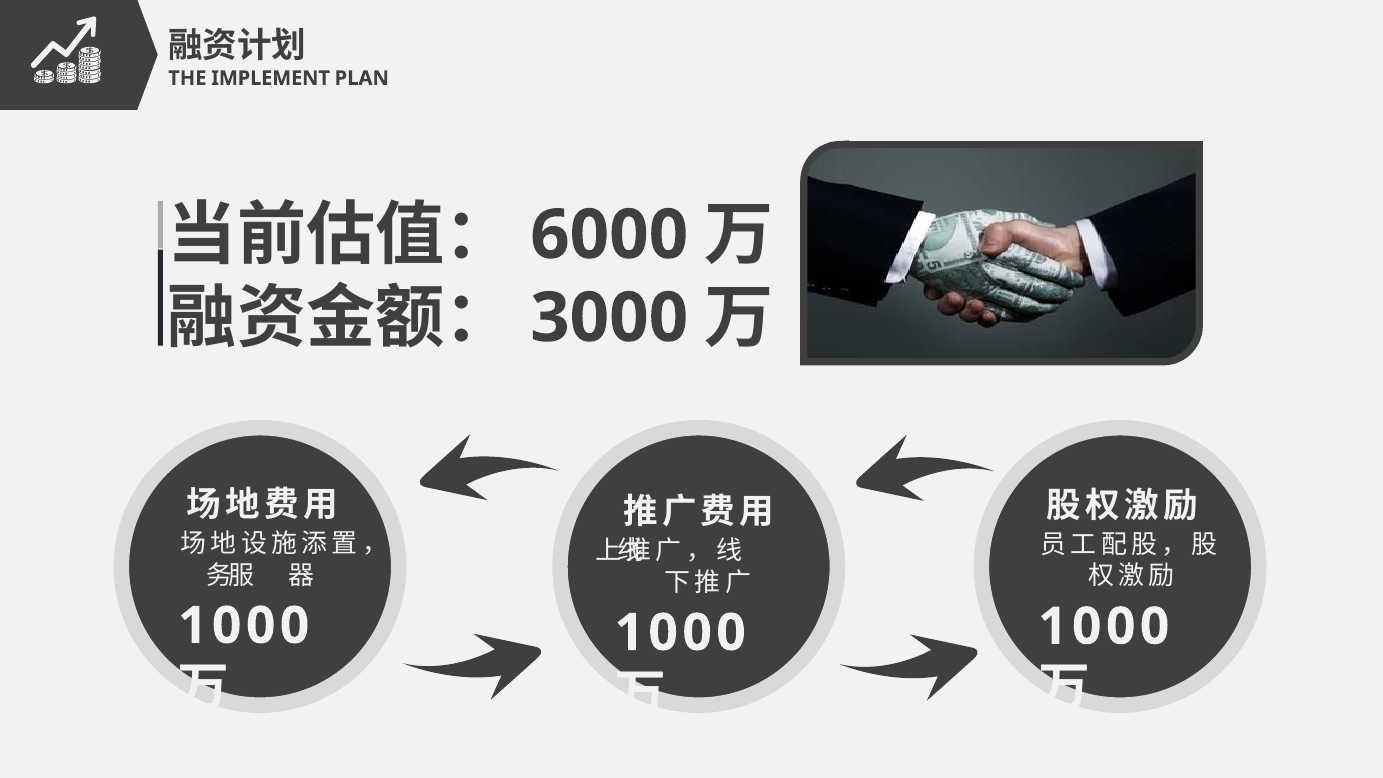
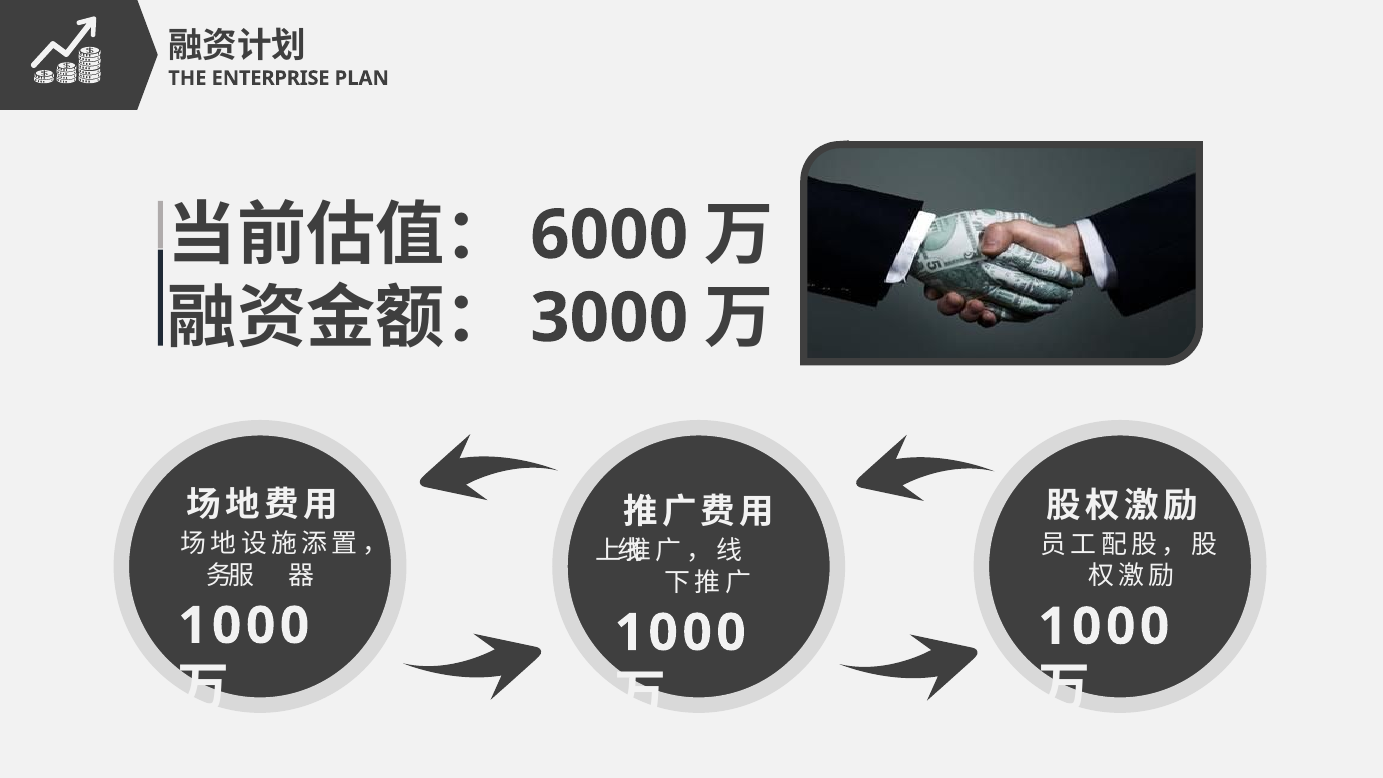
IMPLEMENT: IMPLEMENT -> ENTERPRISE
